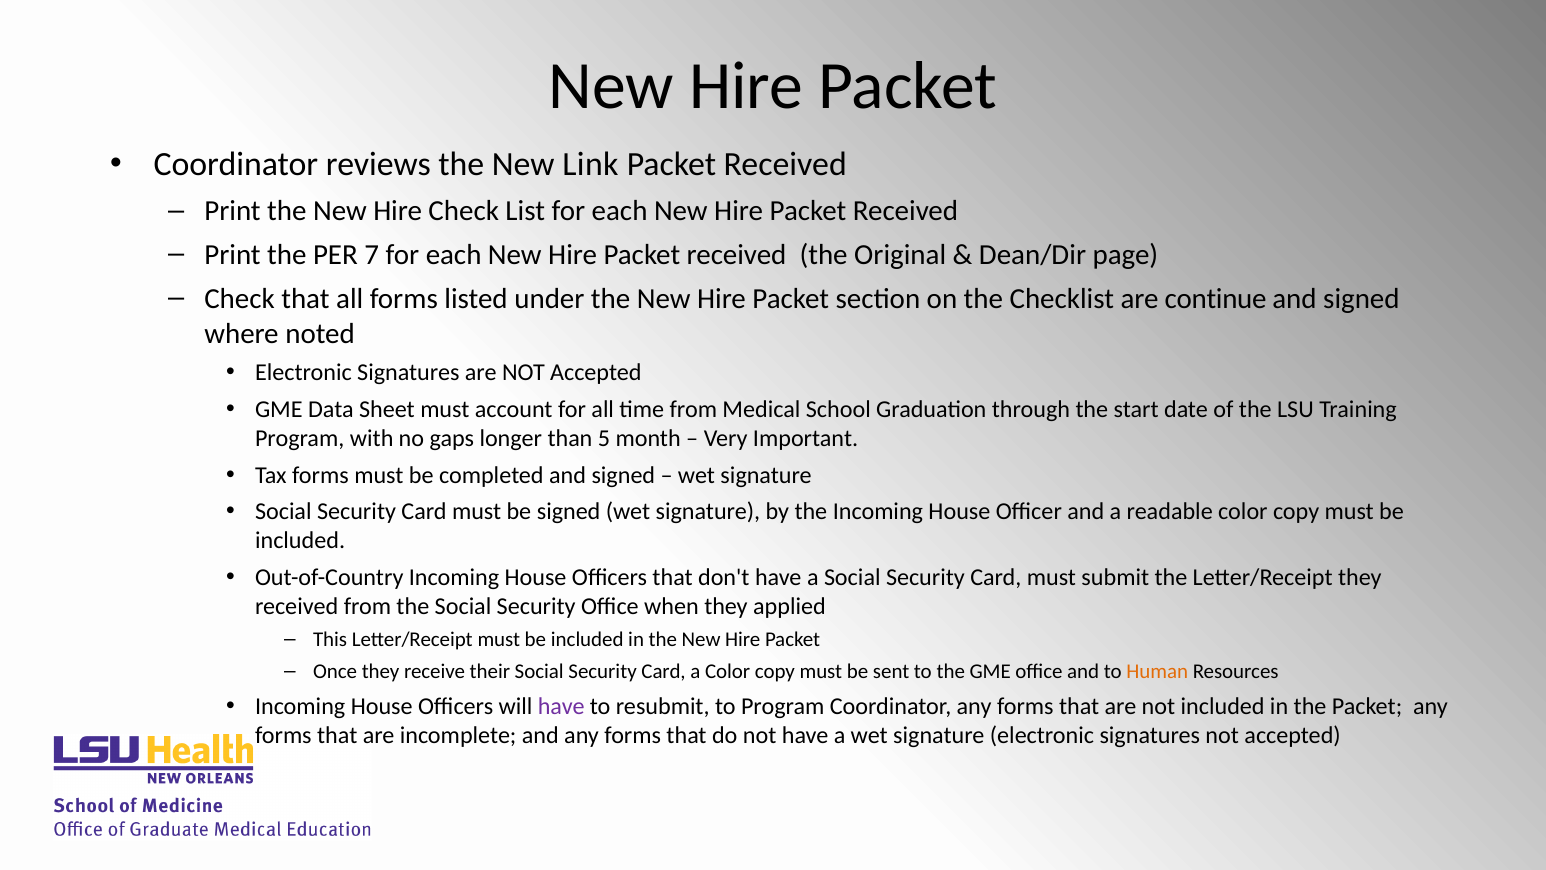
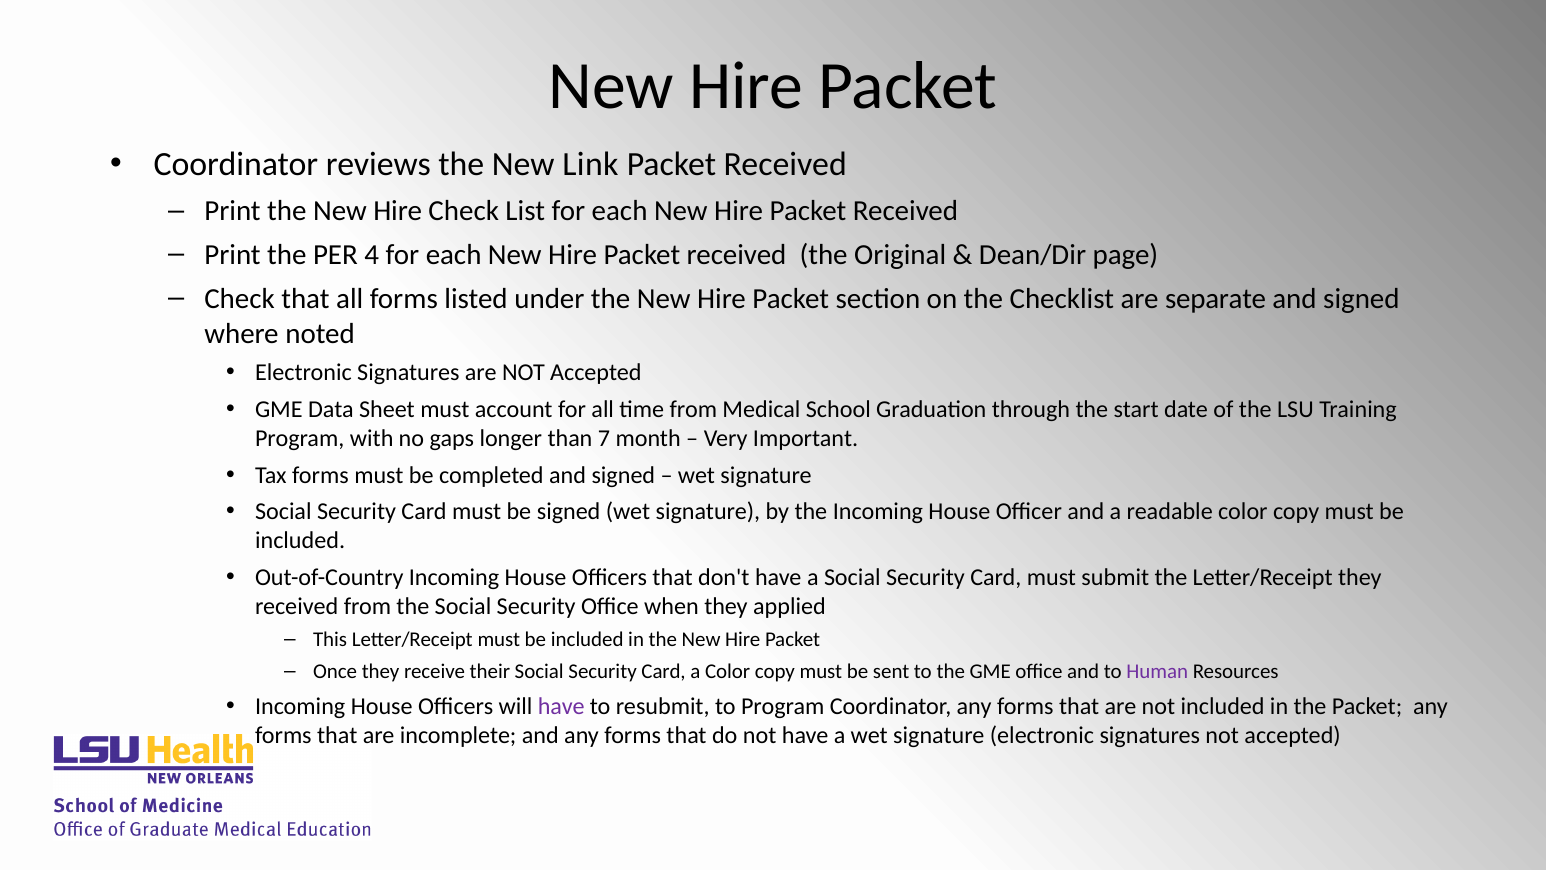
7: 7 -> 4
continue: continue -> separate
5: 5 -> 7
Human colour: orange -> purple
